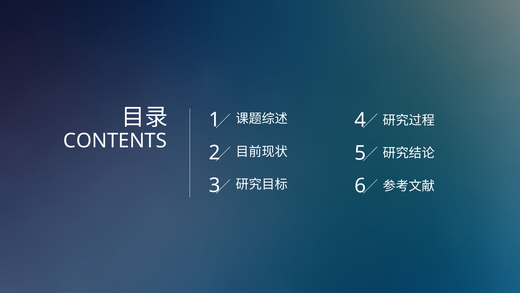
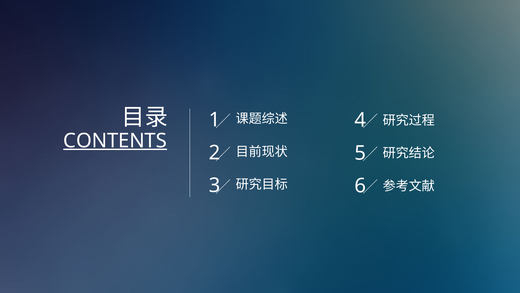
CONTENTS underline: none -> present
